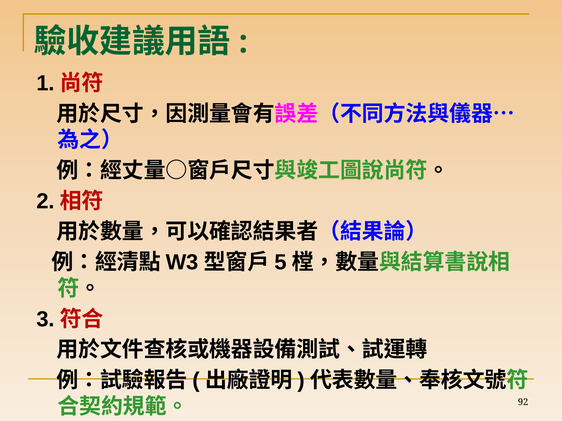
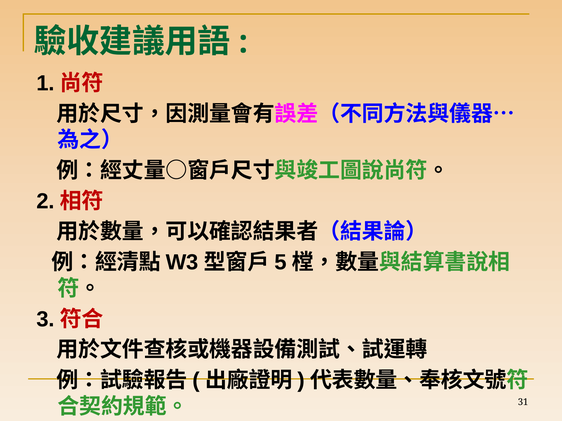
92: 92 -> 31
